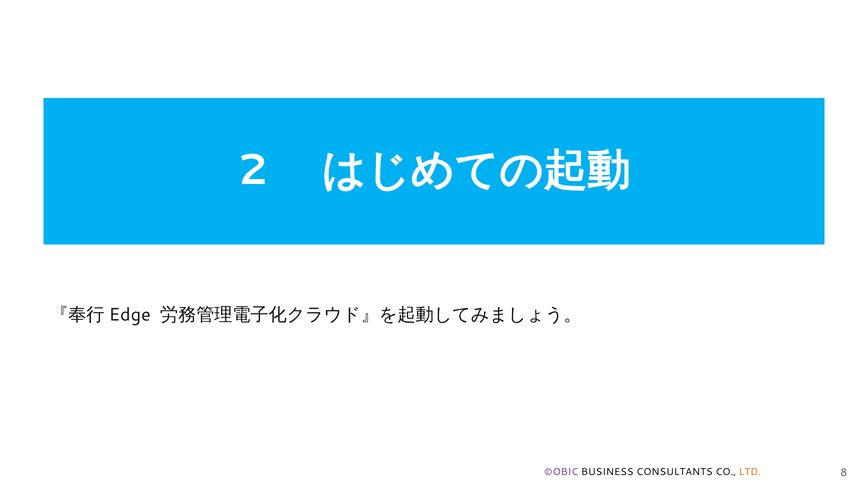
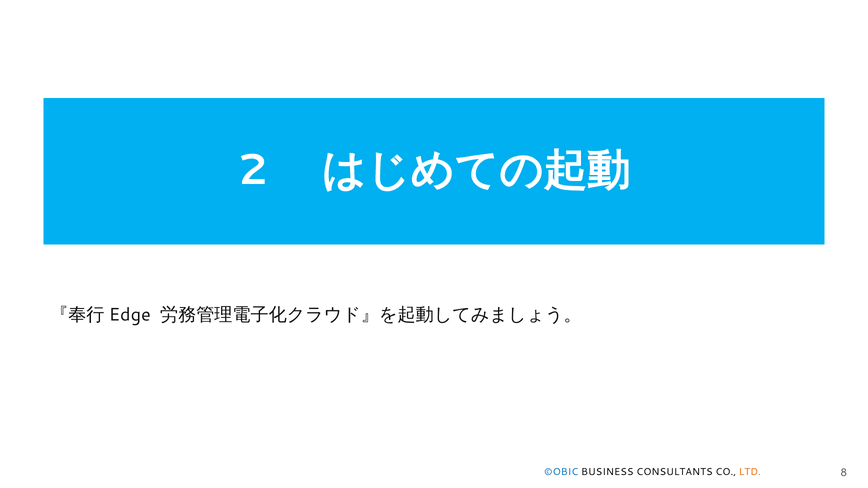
©OBIC colour: purple -> blue
